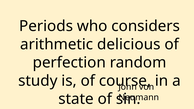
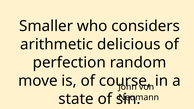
Periods: Periods -> Smaller
study: study -> move
